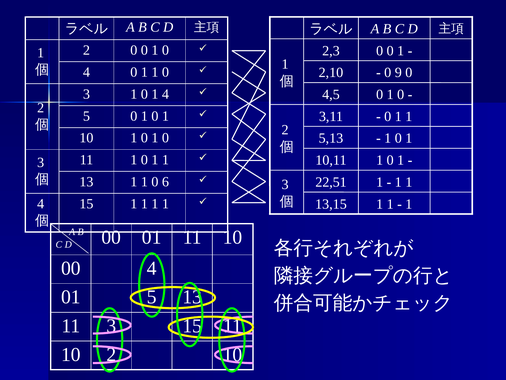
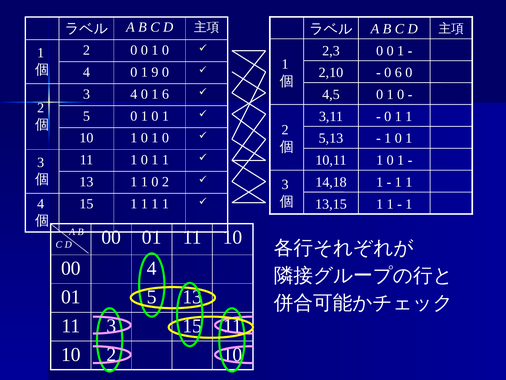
4 0 1 1: 1 -> 9
0 9: 9 -> 6
3 1: 1 -> 4
1 4: 4 -> 6
1 0 6: 6 -> 2
22,51: 22,51 -> 14,18
